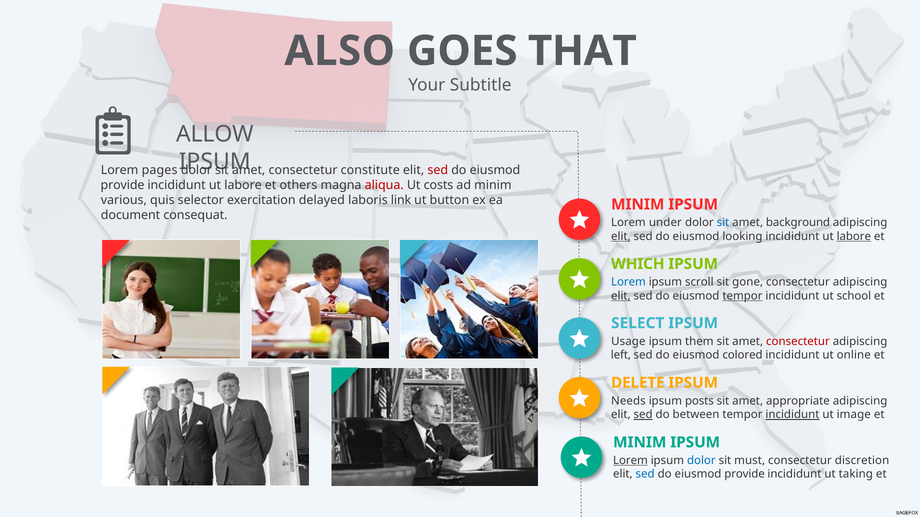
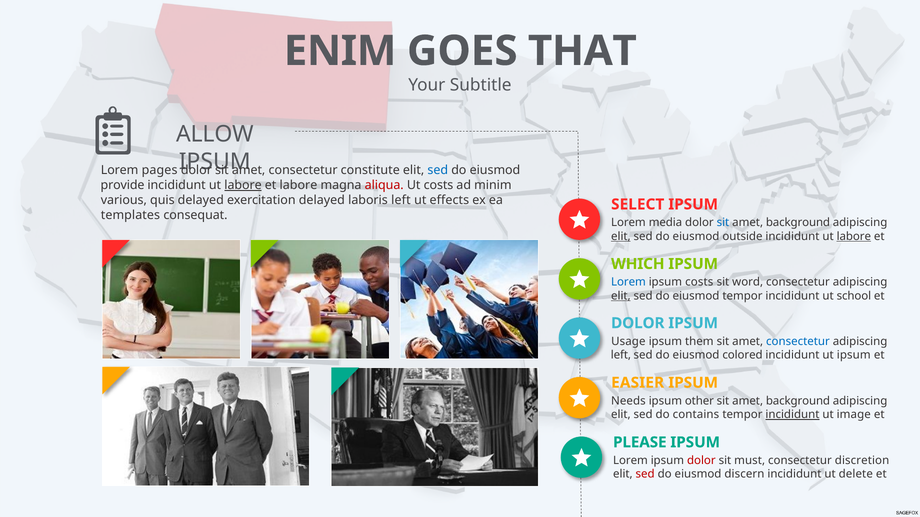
ALSO: ALSO -> ENIM
sed at (438, 170) colour: red -> blue
labore at (243, 185) underline: none -> present
et others: others -> labore
quis selector: selector -> delayed
laboris link: link -> left
button: button -> effects
MINIM at (638, 205): MINIM -> SELECT
document: document -> templates
under: under -> media
looking: looking -> outside
ipsum scroll: scroll -> costs
gone: gone -> word
tempor at (742, 296) underline: present -> none
SELECT at (638, 323): SELECT -> DOLOR
consectetur at (798, 342) colour: red -> blue
ut online: online -> ipsum
DELETE: DELETE -> EASIER
posts: posts -> other
appropriate at (798, 401): appropriate -> background
sed at (643, 415) underline: present -> none
between: between -> contains
MINIM at (640, 443): MINIM -> PLEASE
Lorem at (630, 461) underline: present -> none
dolor at (701, 461) colour: blue -> red
sed at (645, 475) colour: blue -> red
provide at (745, 475): provide -> discern
taking: taking -> delete
